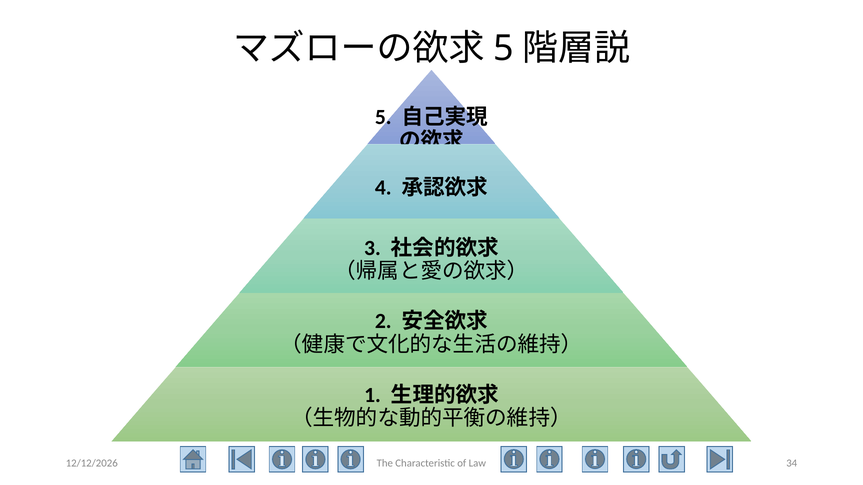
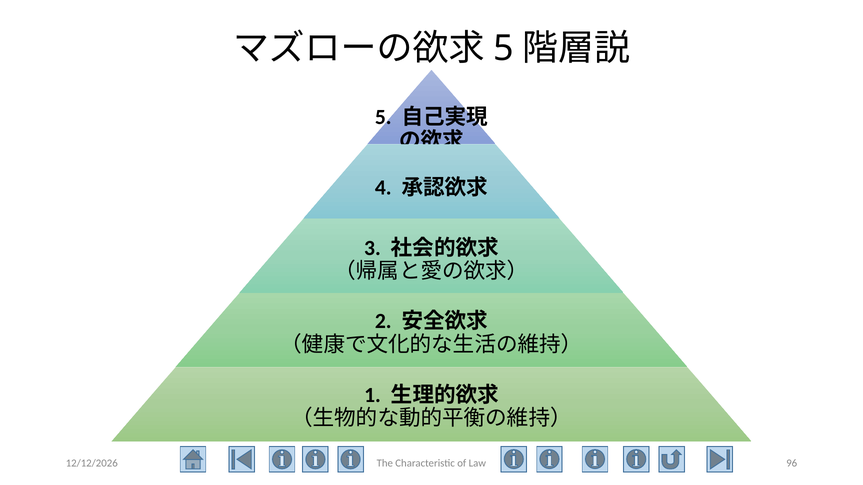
34: 34 -> 96
